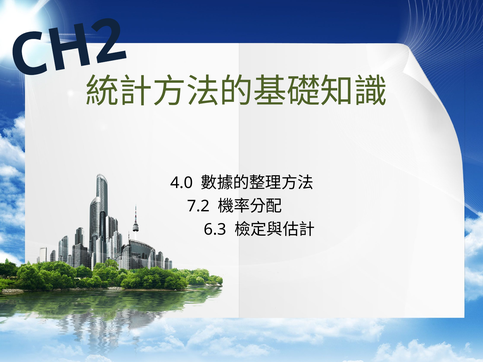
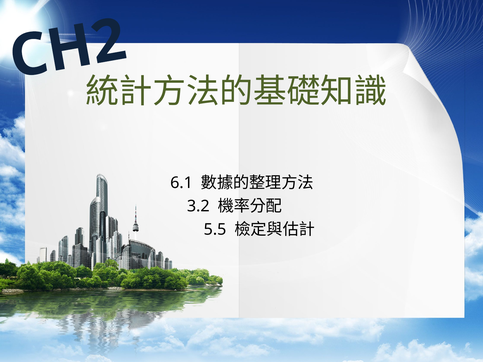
4.0: 4.0 -> 6.1
7.2: 7.2 -> 3.2
6.3: 6.3 -> 5.5
